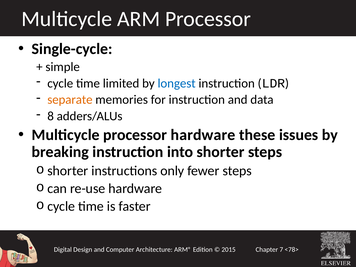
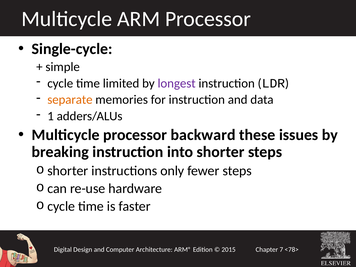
longest colour: blue -> purple
8: 8 -> 1
processor hardware: hardware -> backward
